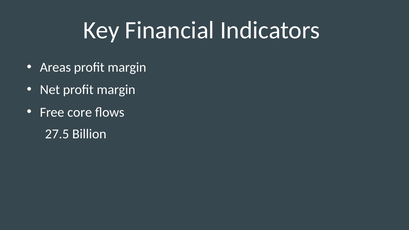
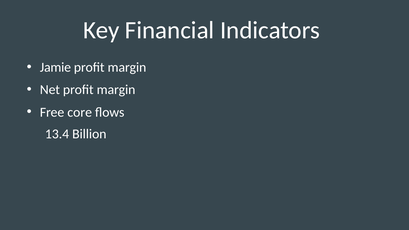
Areas: Areas -> Jamie
27.5: 27.5 -> 13.4
